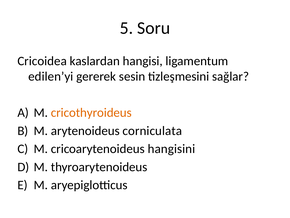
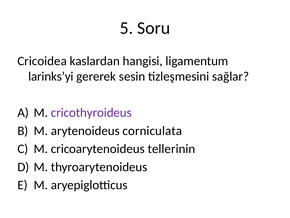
edilen’yi: edilen’yi -> larinks’yi
cricothyroideus colour: orange -> purple
hangisini: hangisini -> tellerinin
